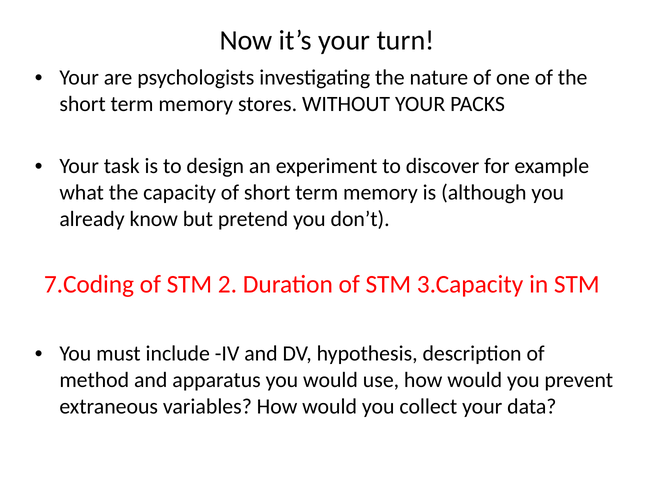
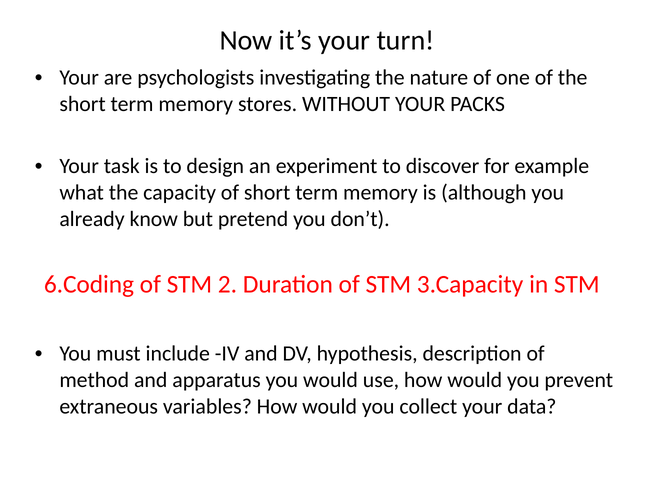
7.Coding: 7.Coding -> 6.Coding
